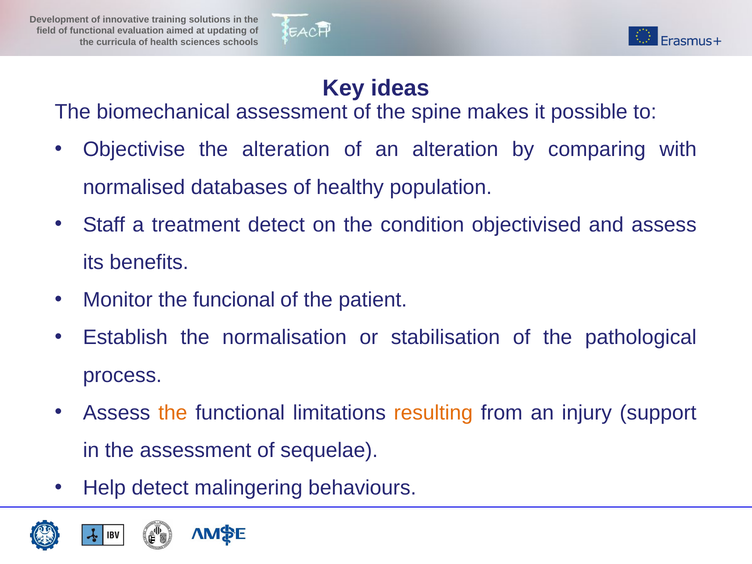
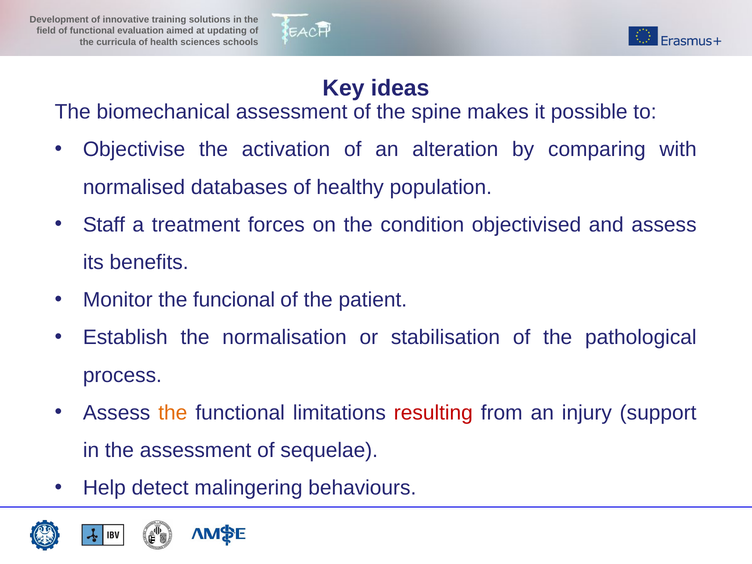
the alteration: alteration -> activation
treatment detect: detect -> forces
resulting colour: orange -> red
